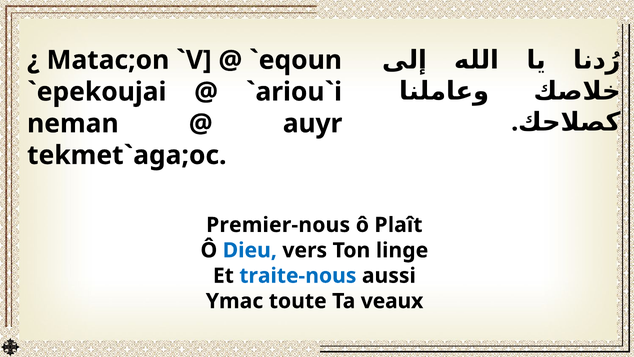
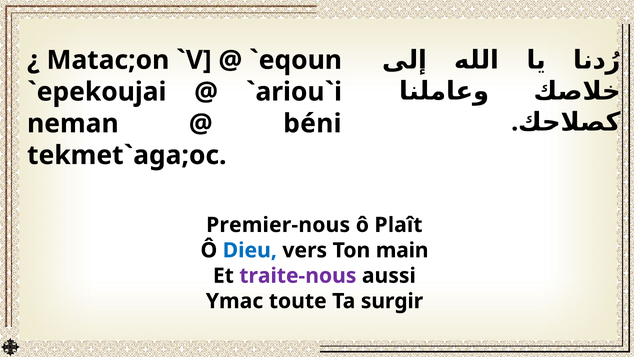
auyr: auyr -> béni
linge: linge -> main
traite-nous colour: blue -> purple
veaux: veaux -> surgir
